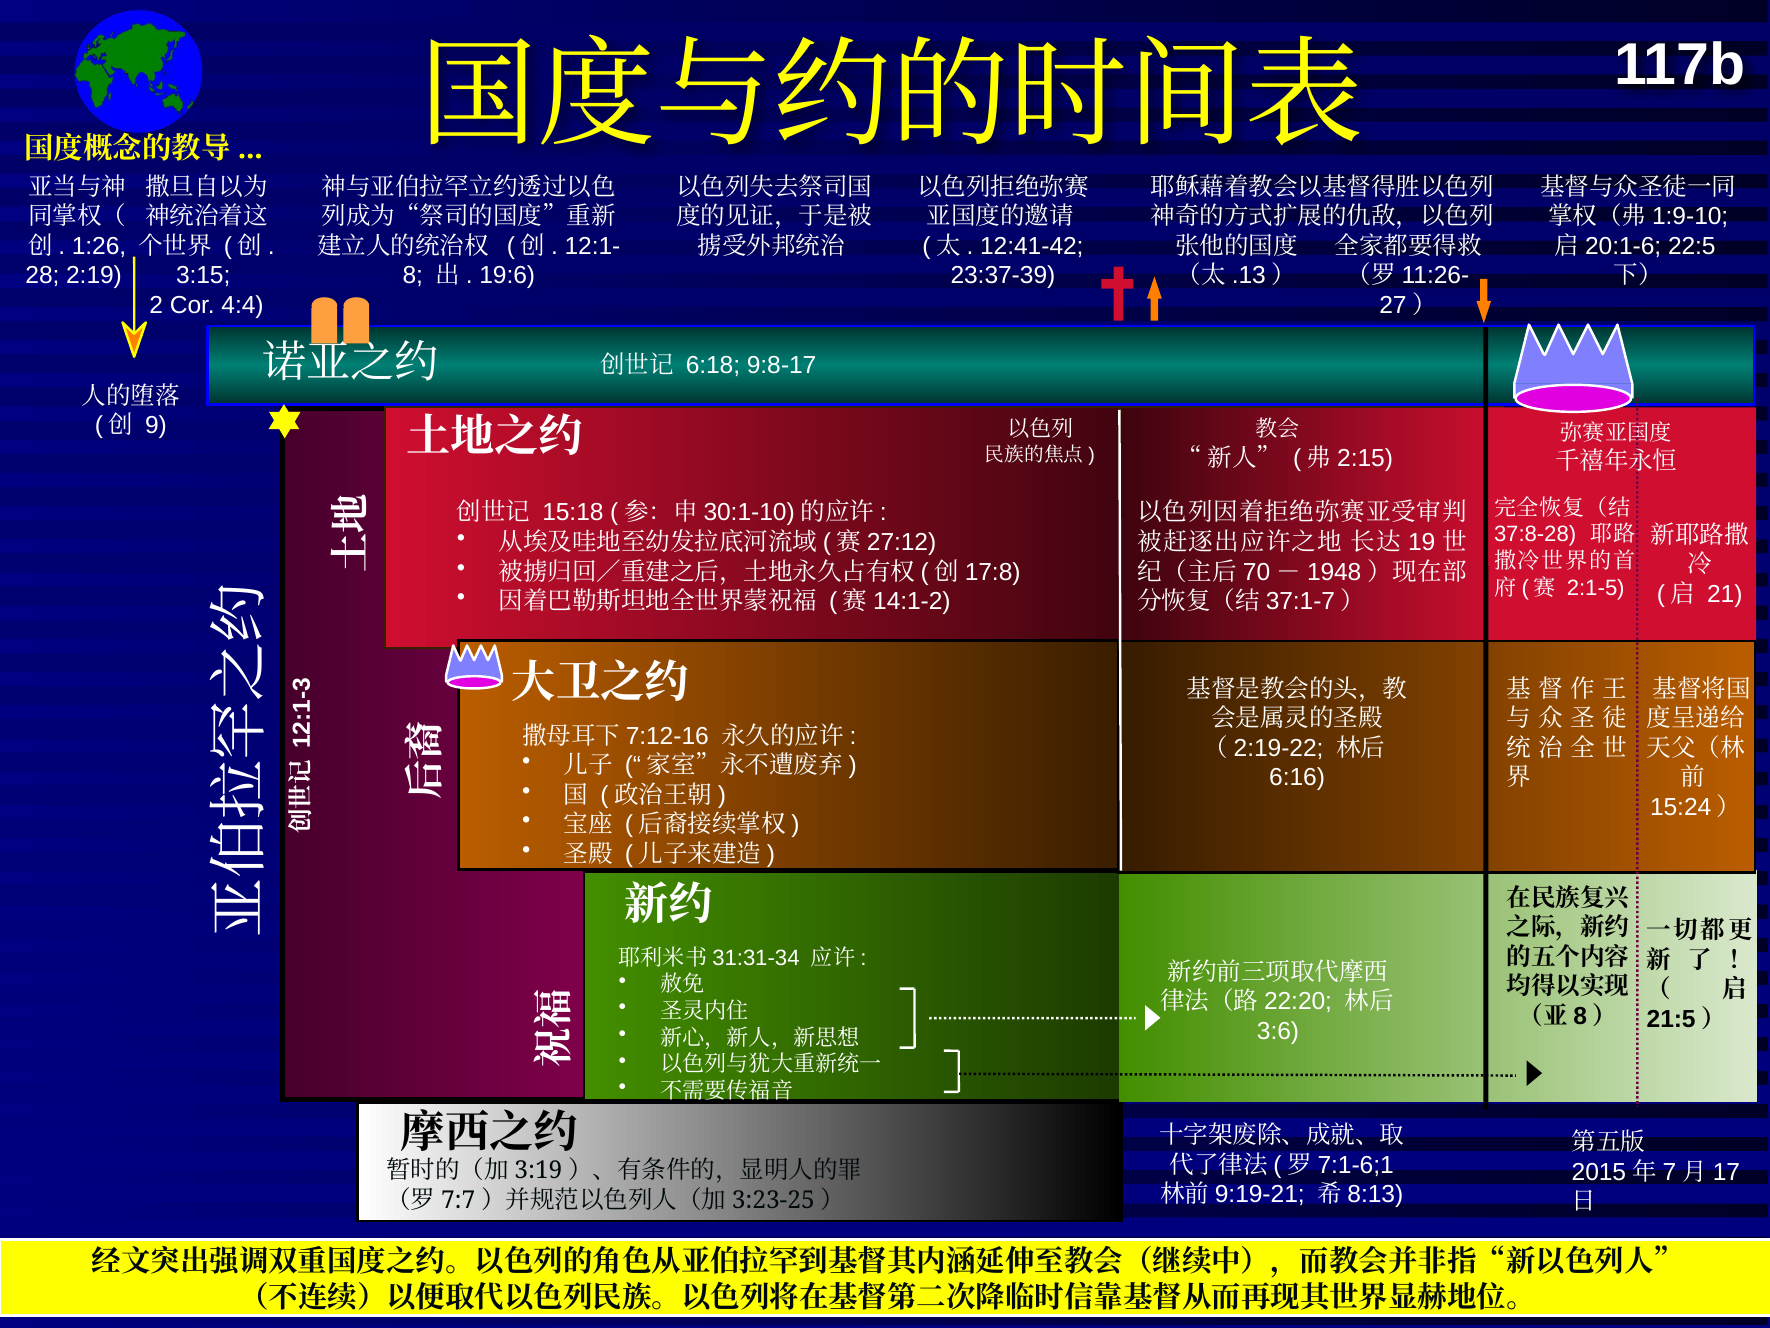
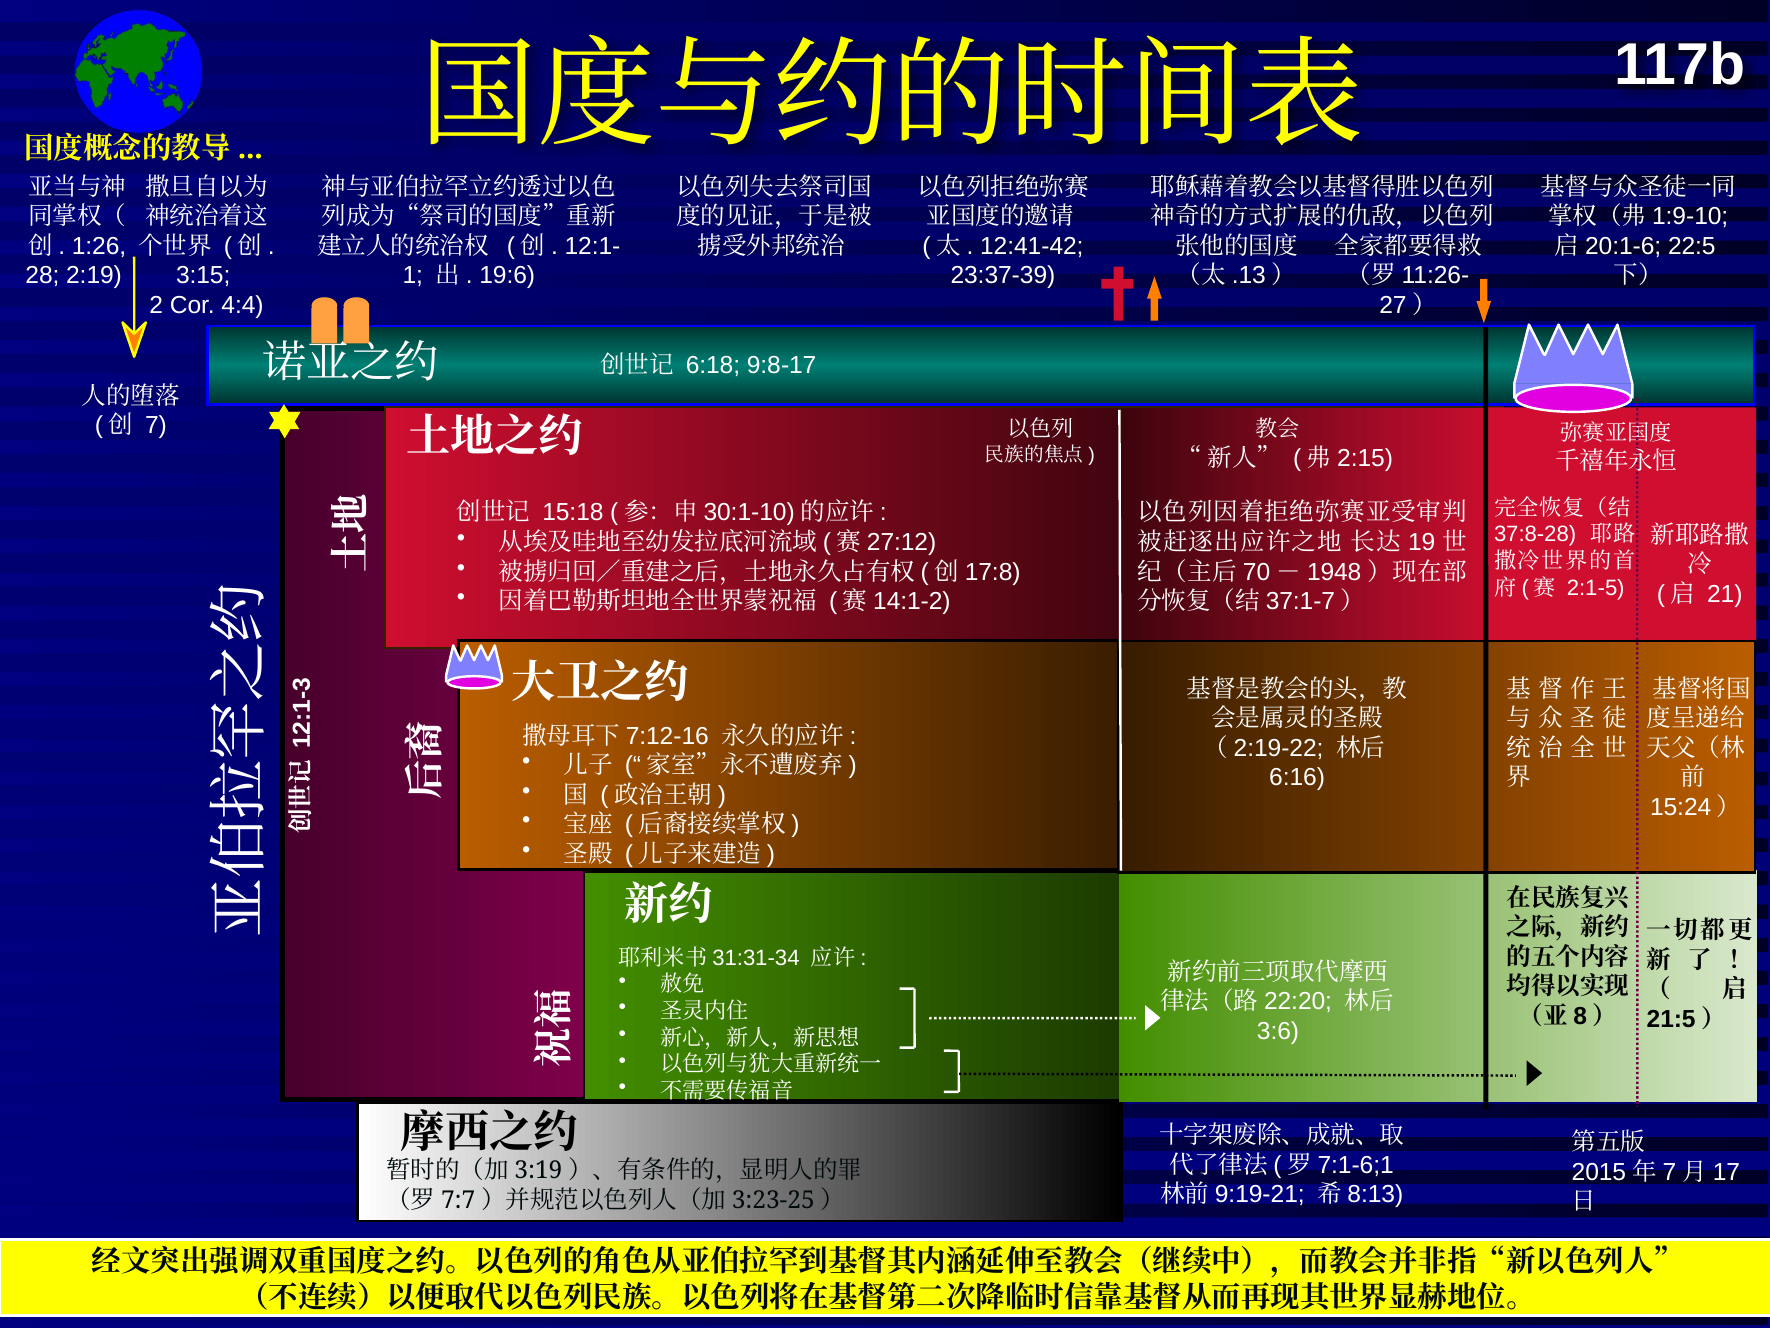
8 at (413, 276): 8 -> 1
9: 9 -> 7
